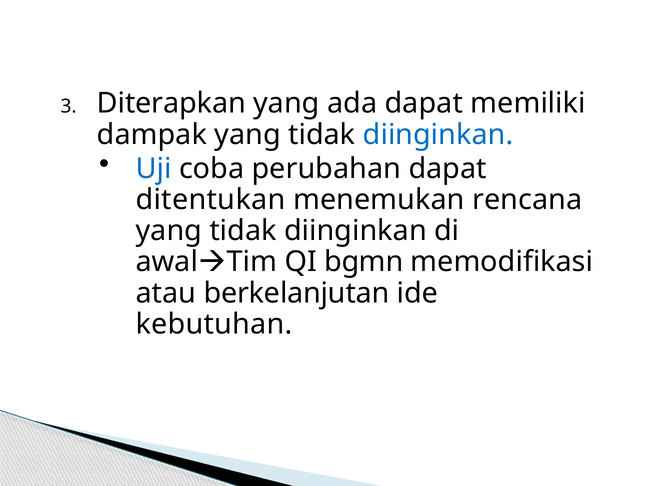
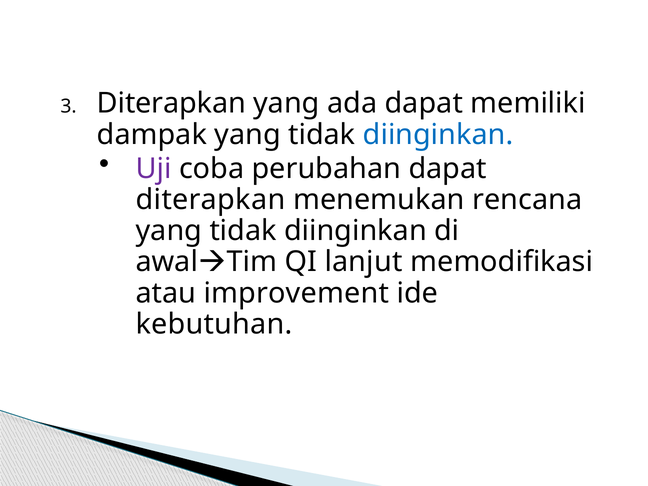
Uji colour: blue -> purple
ditentukan at (211, 200): ditentukan -> diterapkan
bgmn: bgmn -> lanjut
berkelanjutan: berkelanjutan -> improvement
